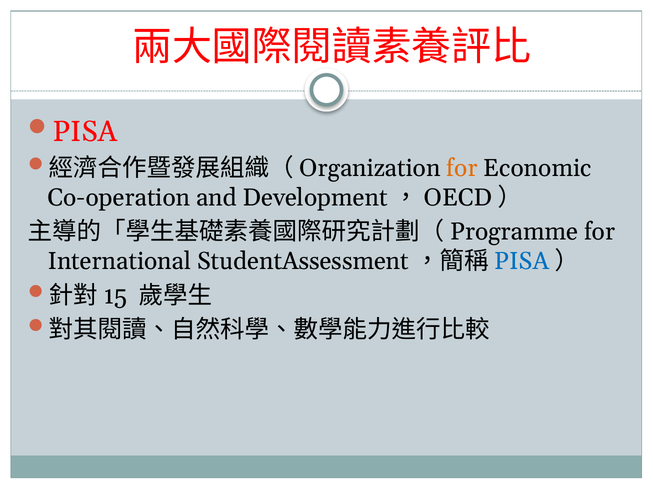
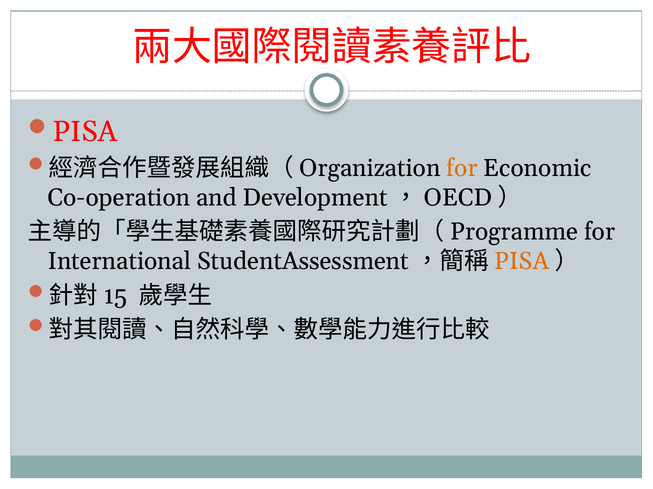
PISA at (522, 262) colour: blue -> orange
